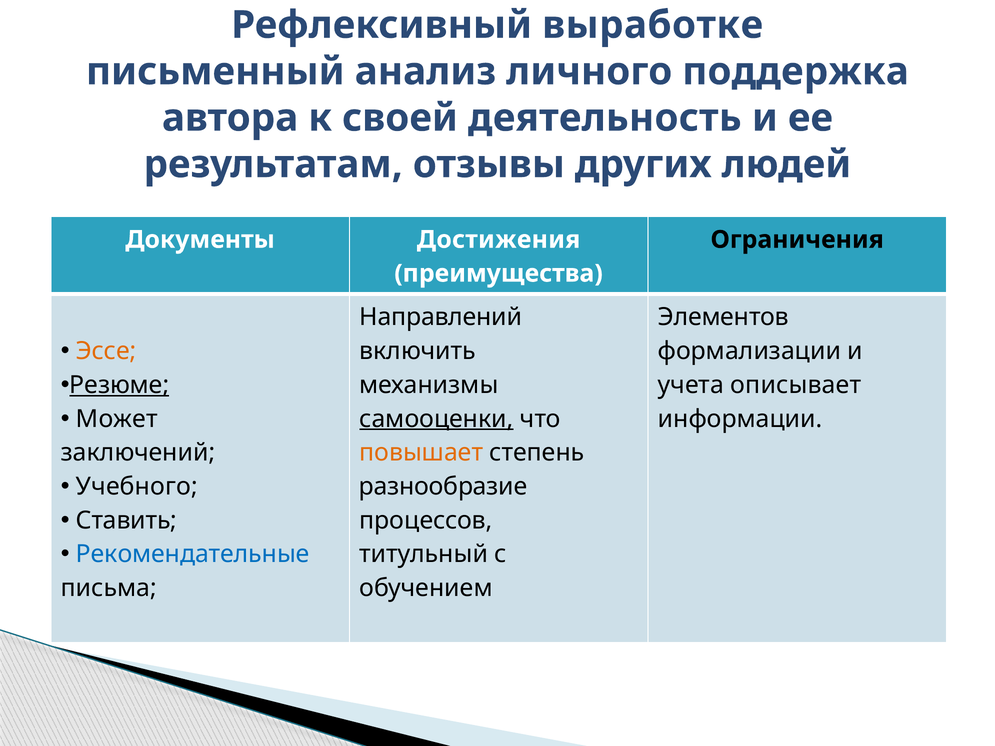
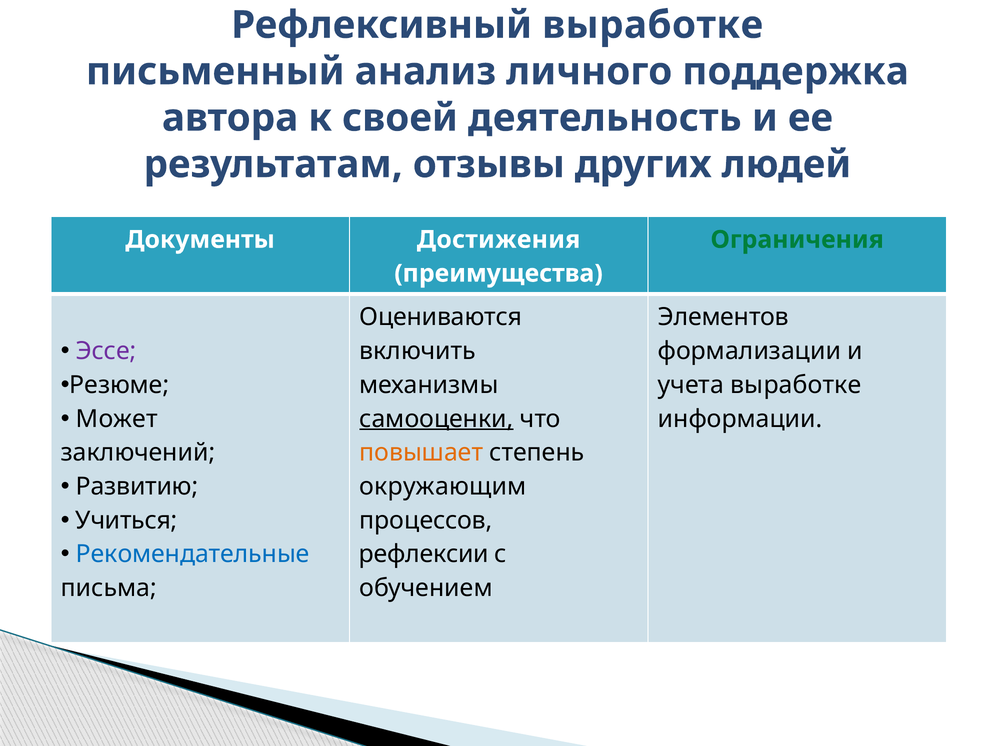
Ограничения colour: black -> green
Направлений: Направлений -> Оцениваются
Эссе colour: orange -> purple
Резюме underline: present -> none
учета описывает: описывает -> выработке
Учебного: Учебного -> Развитию
разнообразие: разнообразие -> окружающим
Ставить: Ставить -> Учиться
титульный: титульный -> рефлексии
